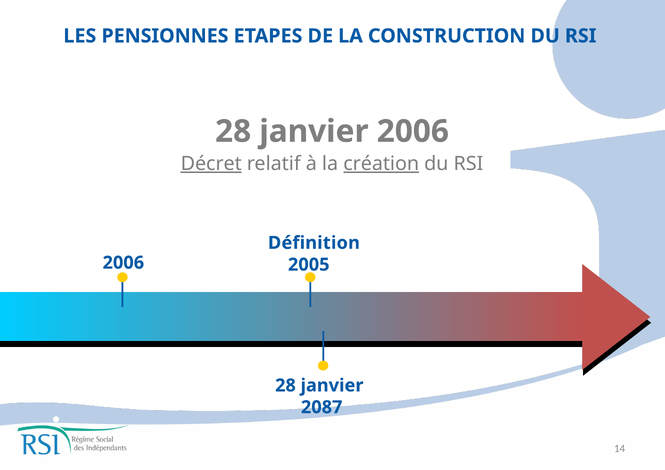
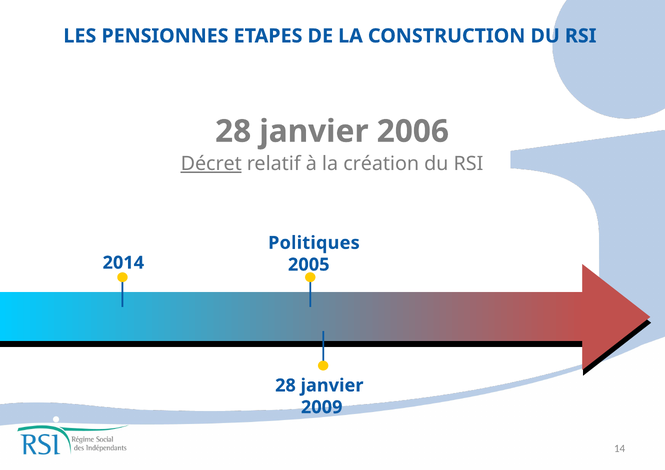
création underline: present -> none
Définition: Définition -> Politiques
2006 at (123, 263): 2006 -> 2014
2087: 2087 -> 2009
